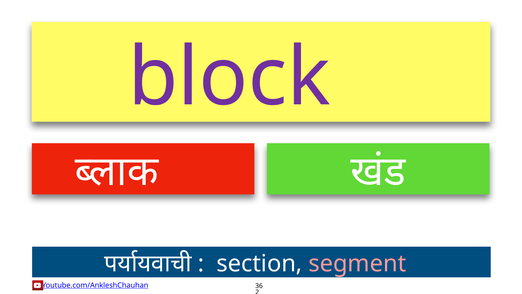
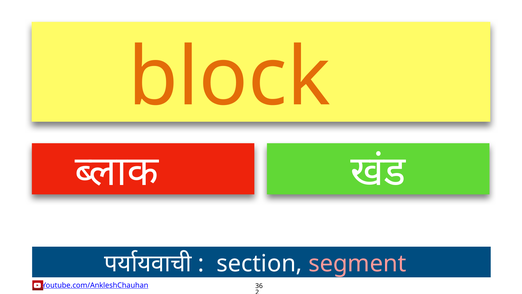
block colour: purple -> orange
